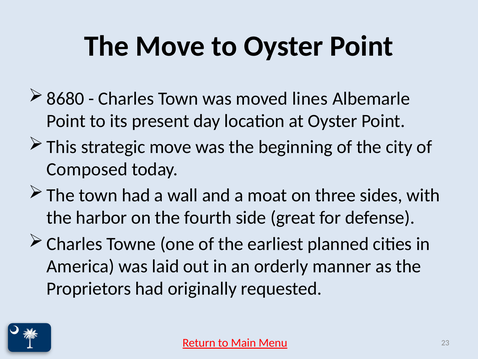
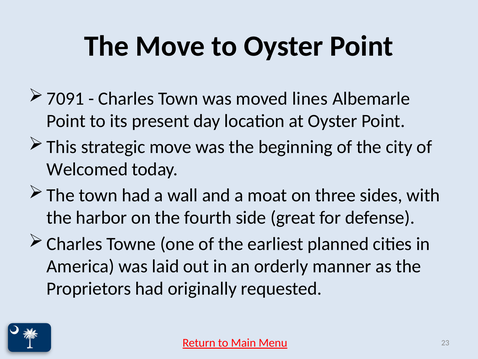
8680: 8680 -> 7091
Composed: Composed -> Welcomed
